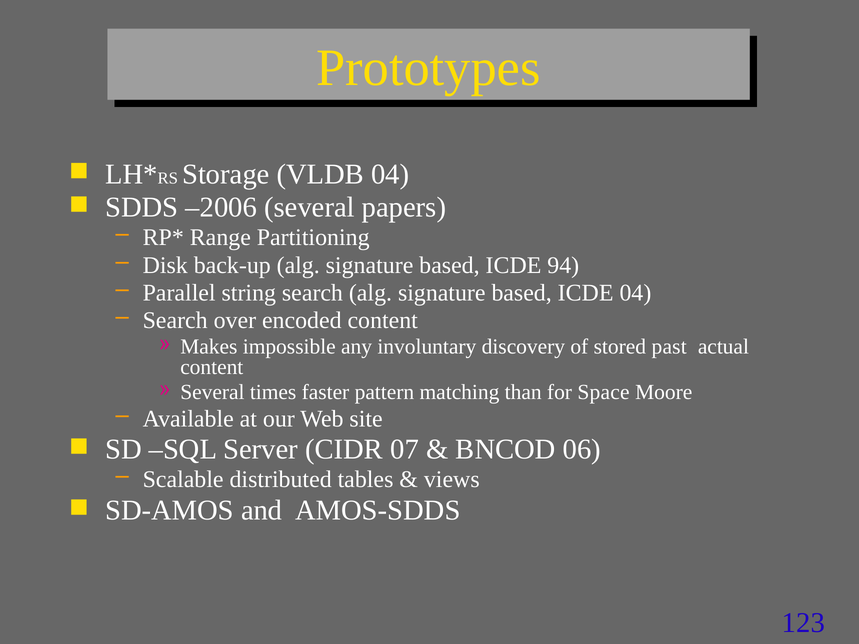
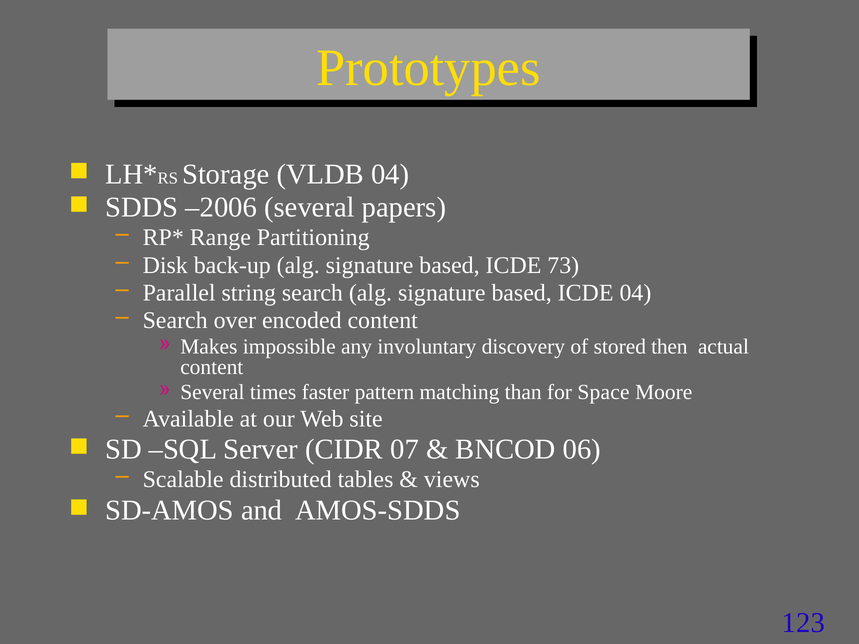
94: 94 -> 73
past: past -> then
